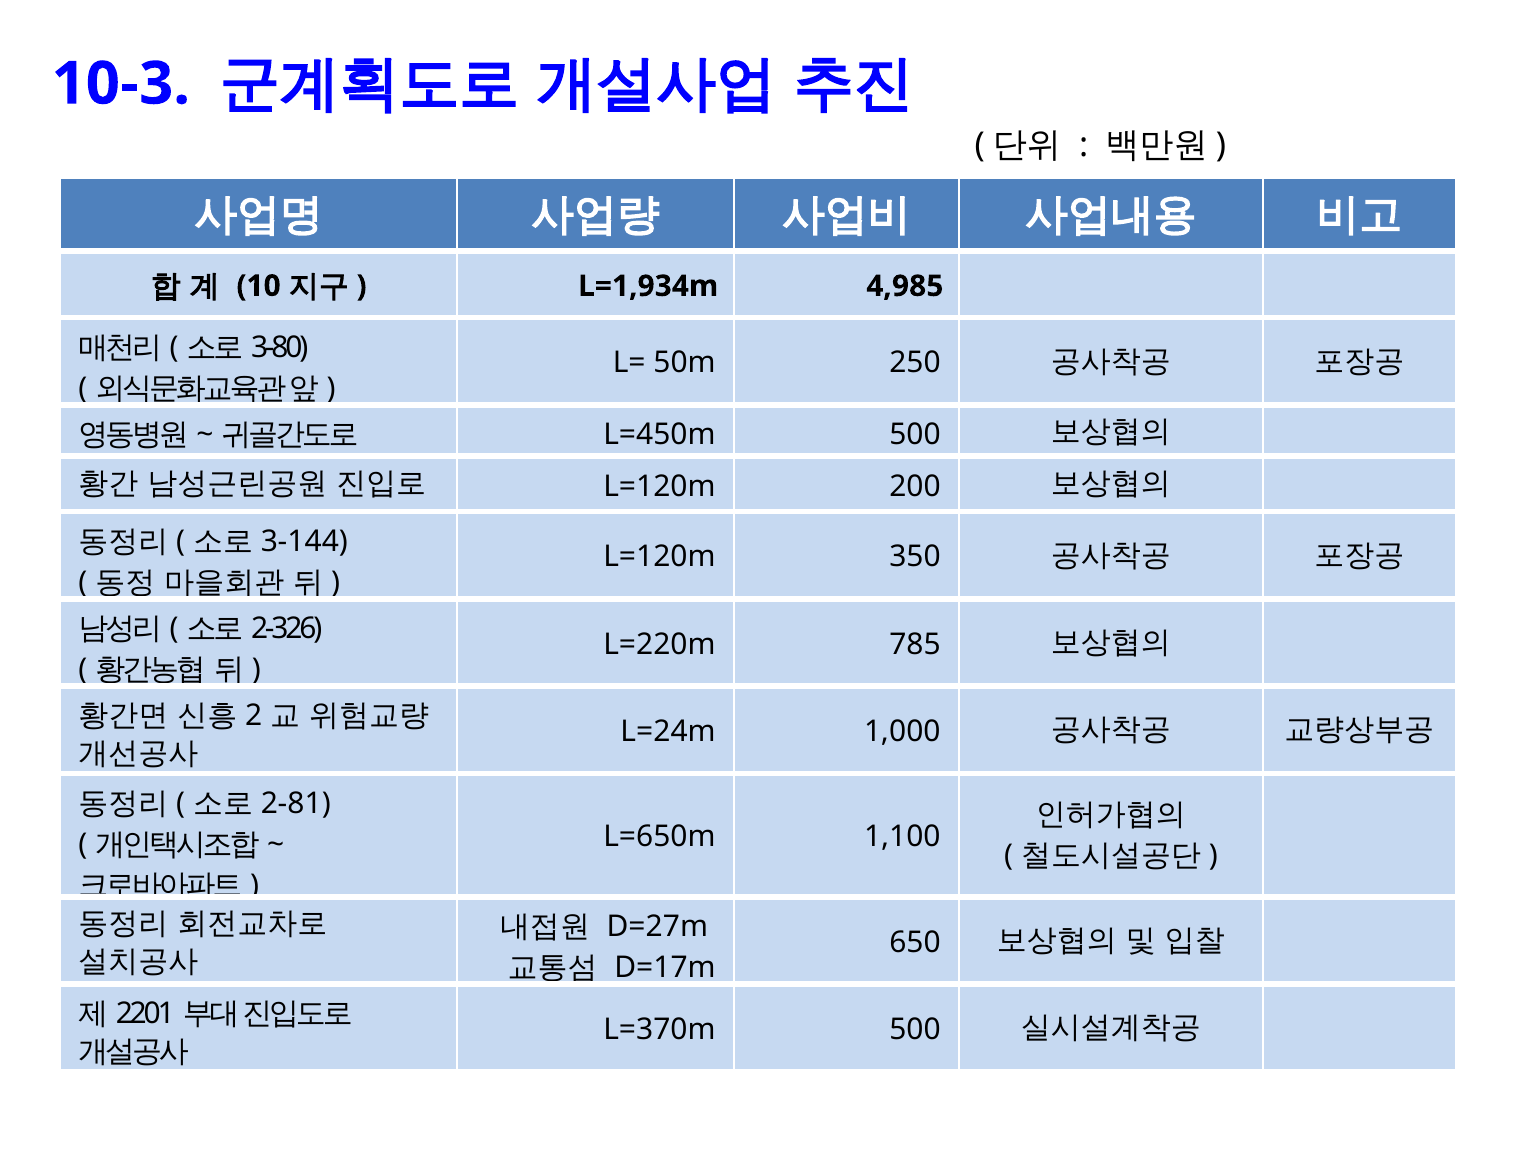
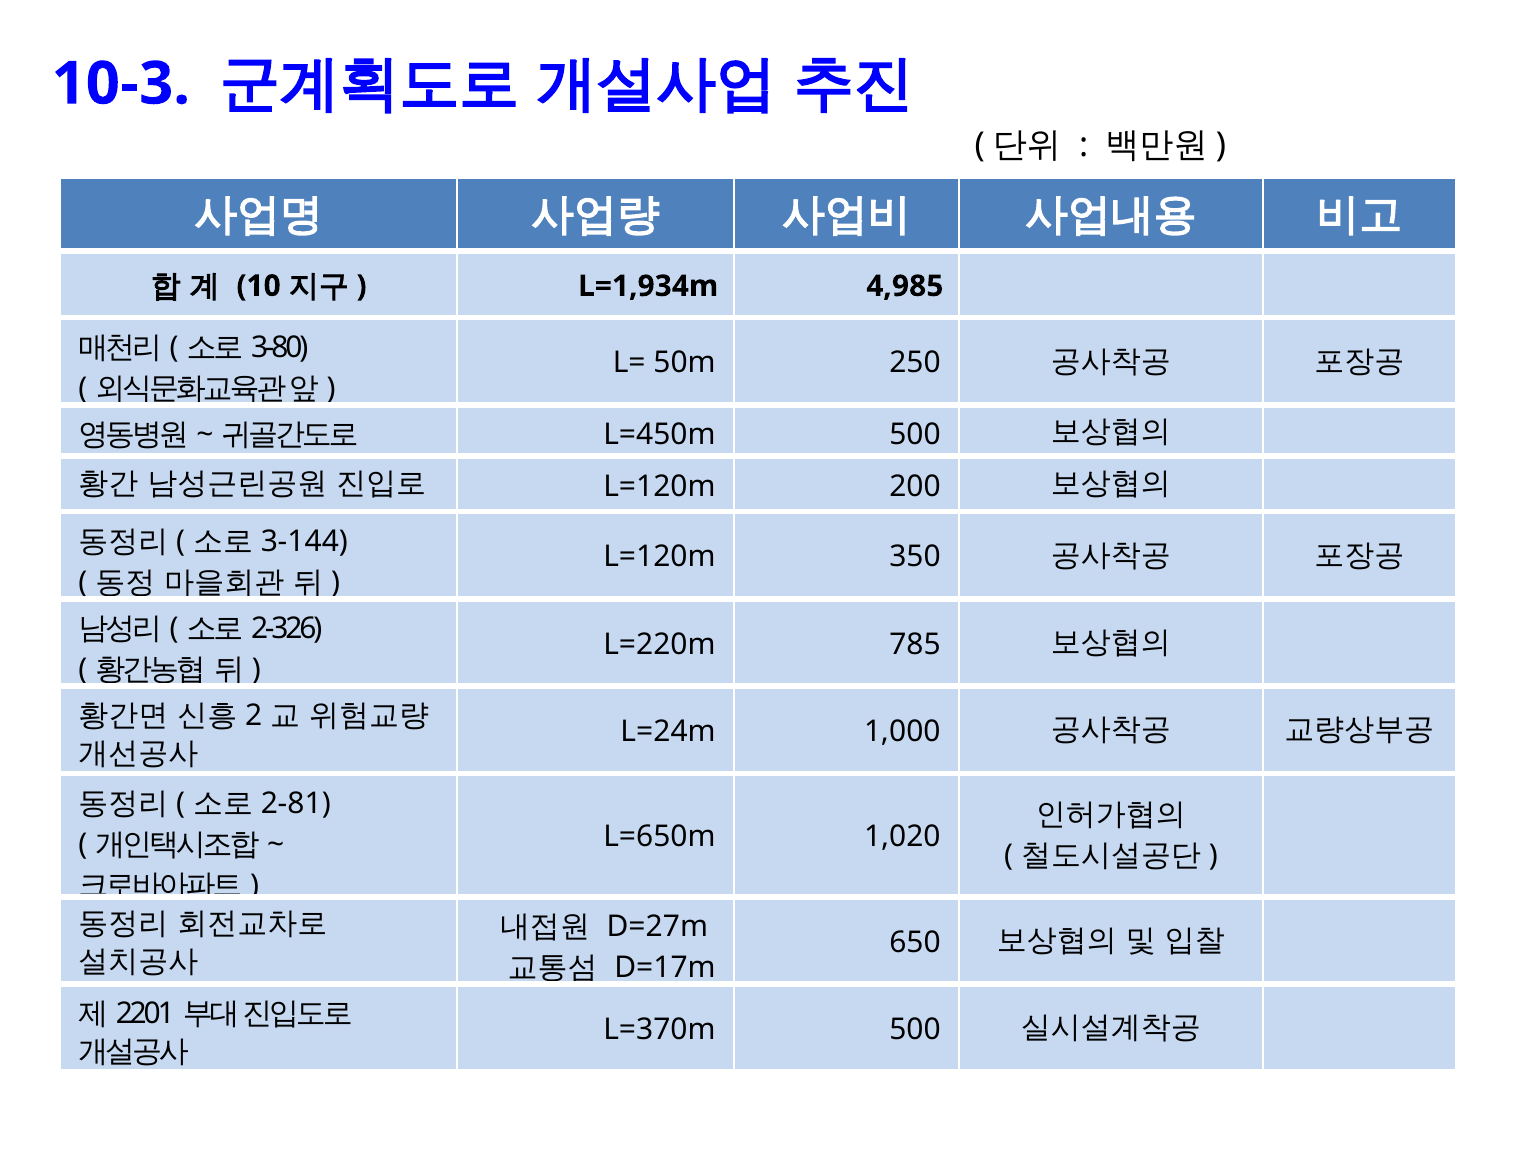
1,100: 1,100 -> 1,020
